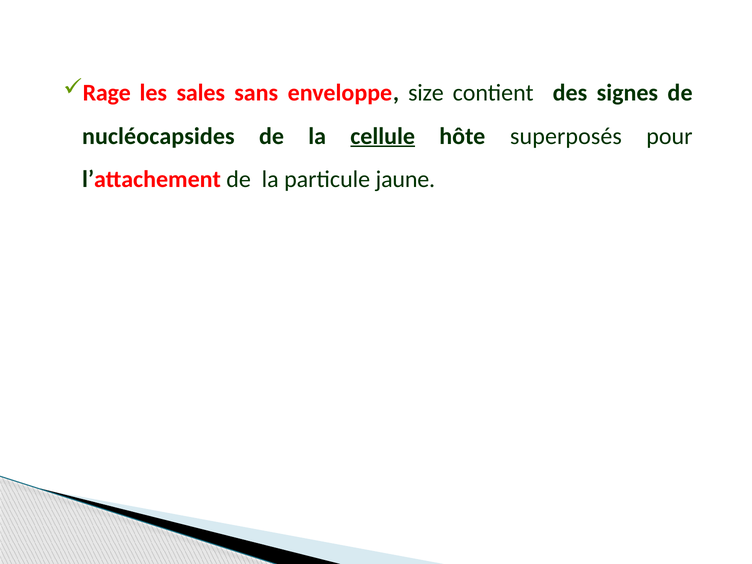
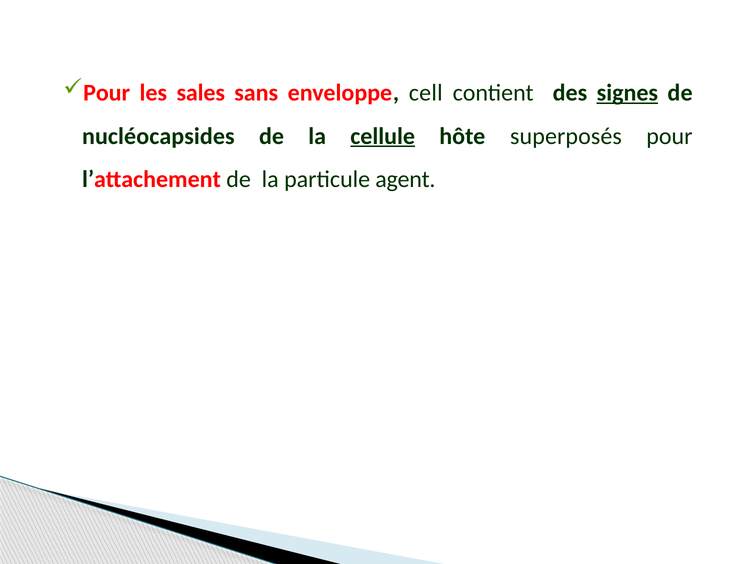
Rage at (107, 93): Rage -> Pour
size: size -> cell
signes underline: none -> present
jaune: jaune -> agent
